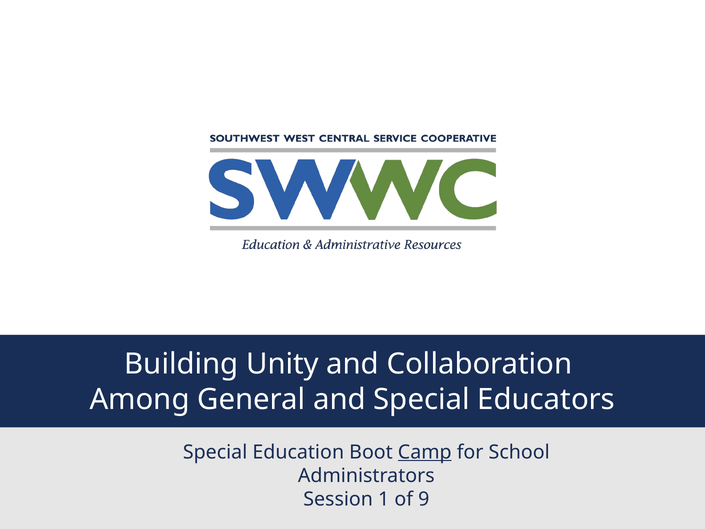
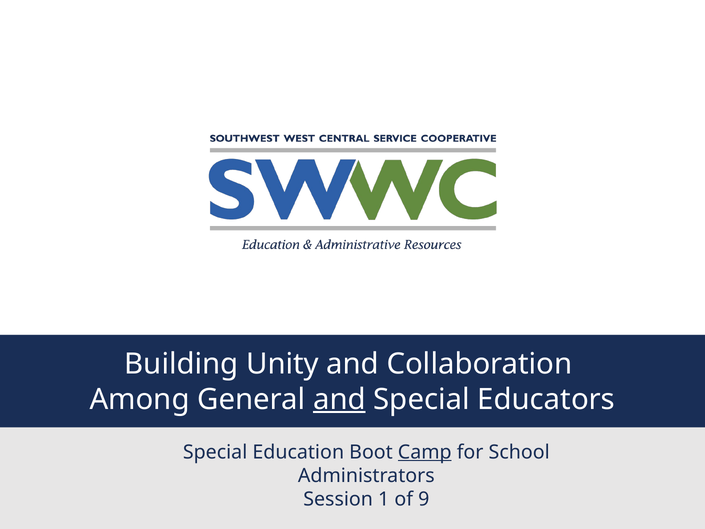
and at (339, 399) underline: none -> present
